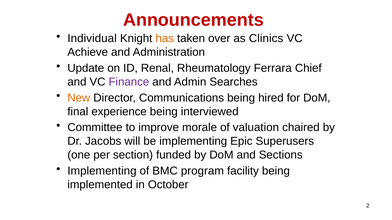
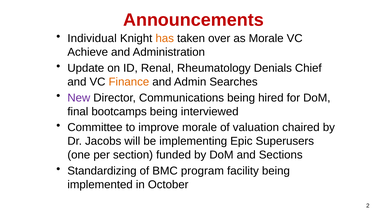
as Clinics: Clinics -> Morale
Ferrara: Ferrara -> Denials
Finance colour: purple -> orange
New colour: orange -> purple
experience: experience -> bootcamps
Implementing at (102, 171): Implementing -> Standardizing
